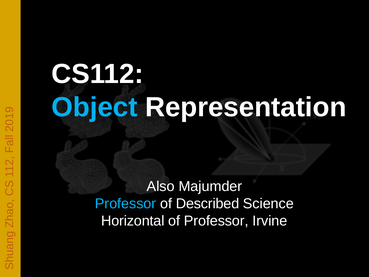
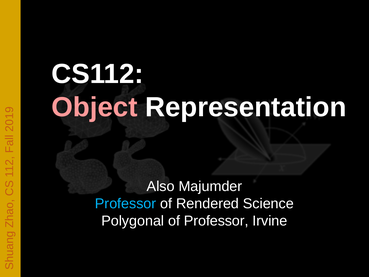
Object colour: light blue -> pink
Described: Described -> Rendered
Horizontal: Horizontal -> Polygonal
